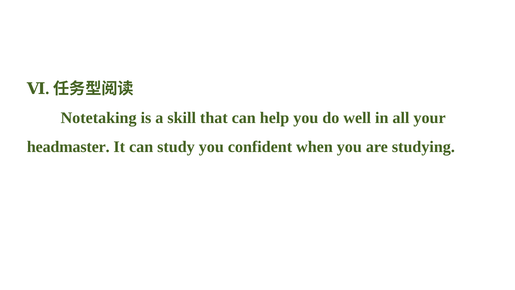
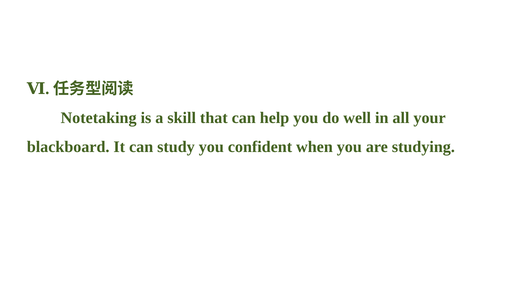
headmaster: headmaster -> blackboard
